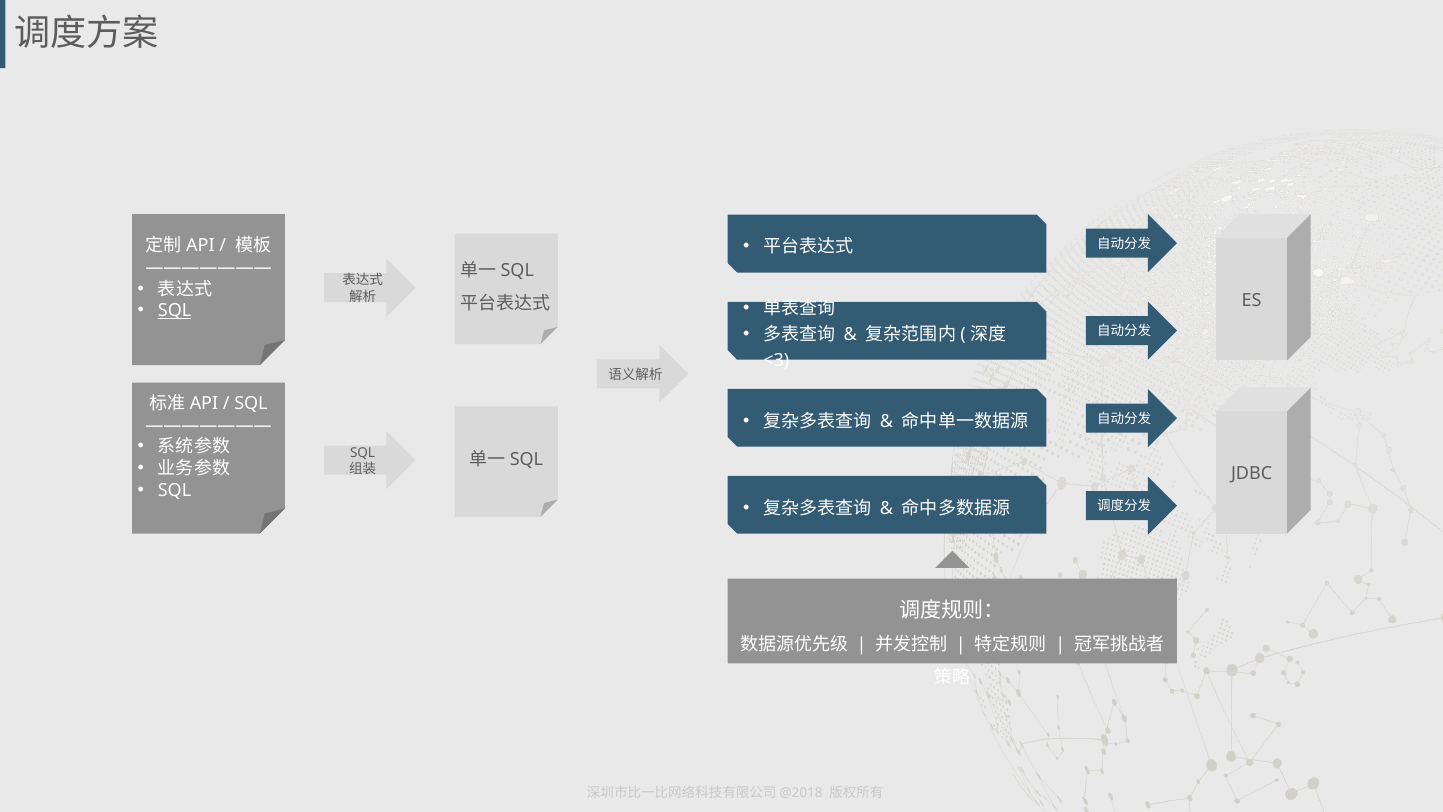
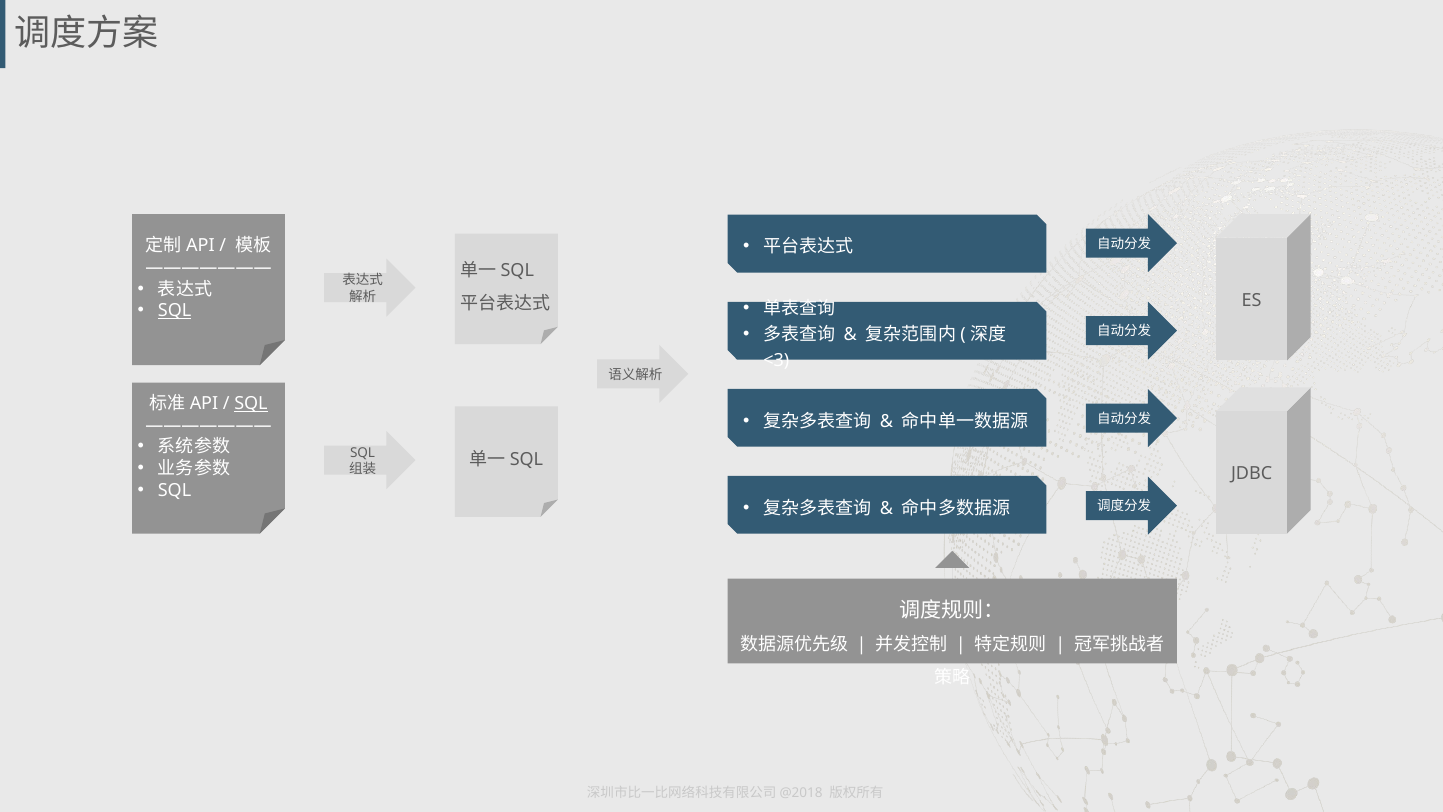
SQL at (251, 403) underline: none -> present
